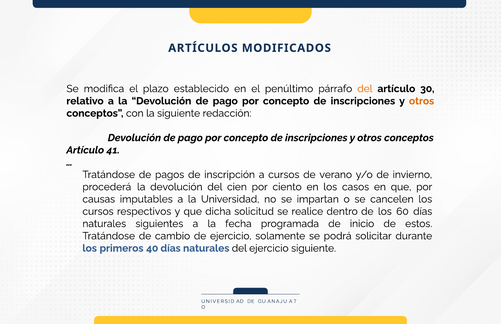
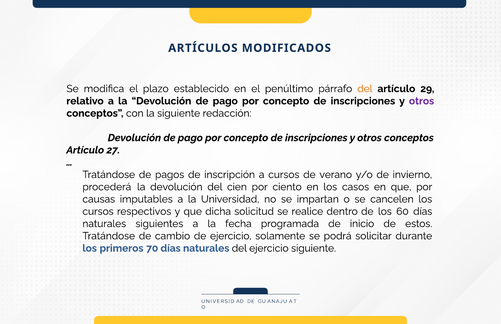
30: 30 -> 29
otros at (422, 101) colour: orange -> purple
41: 41 -> 27
40: 40 -> 70
